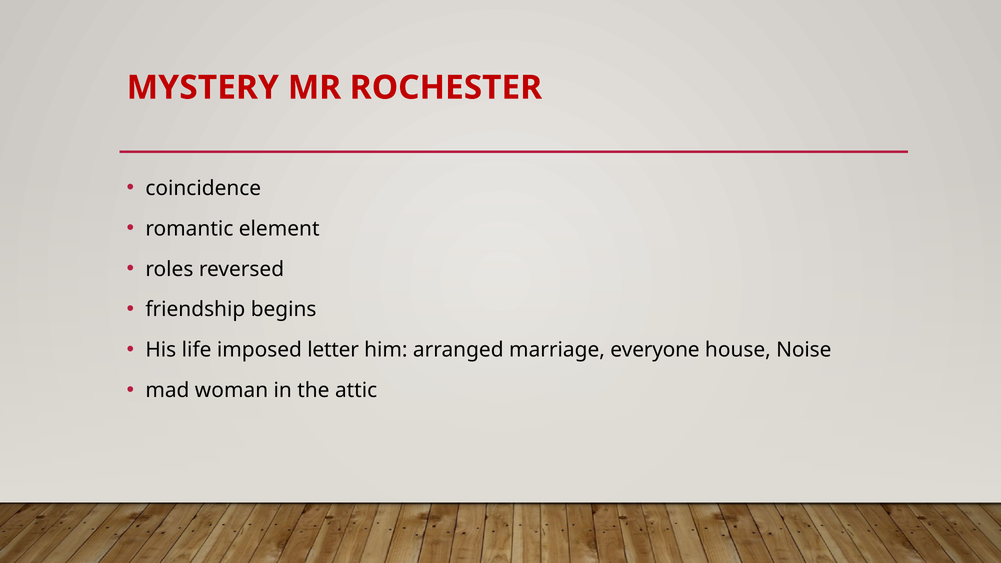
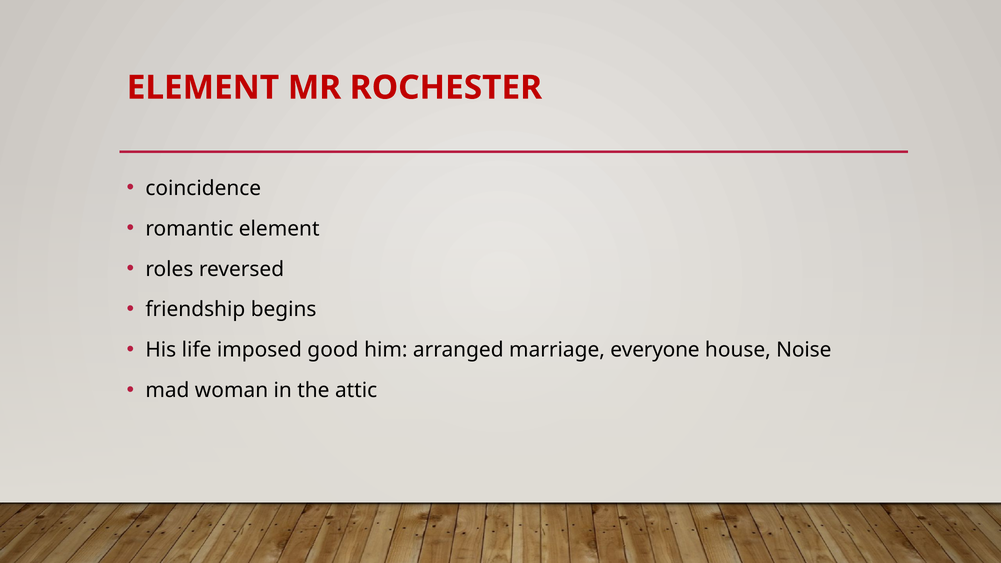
MYSTERY at (203, 88): MYSTERY -> ELEMENT
letter: letter -> good
